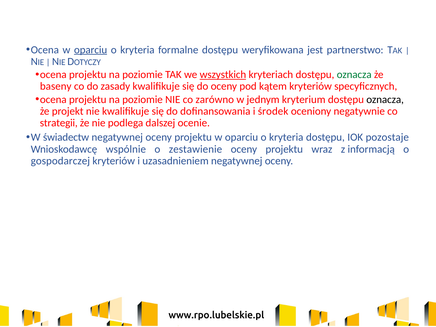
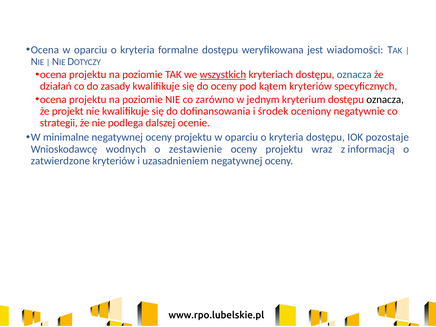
oparciu at (91, 50) underline: present -> none
partnerstwo: partnerstwo -> wiadomości
oznacza at (354, 75) colour: green -> blue
baseny: baseny -> działań
świadectw: świadectw -> minimalne
wspólnie: wspólnie -> wodnych
gospodarczej: gospodarczej -> zatwierdzone
